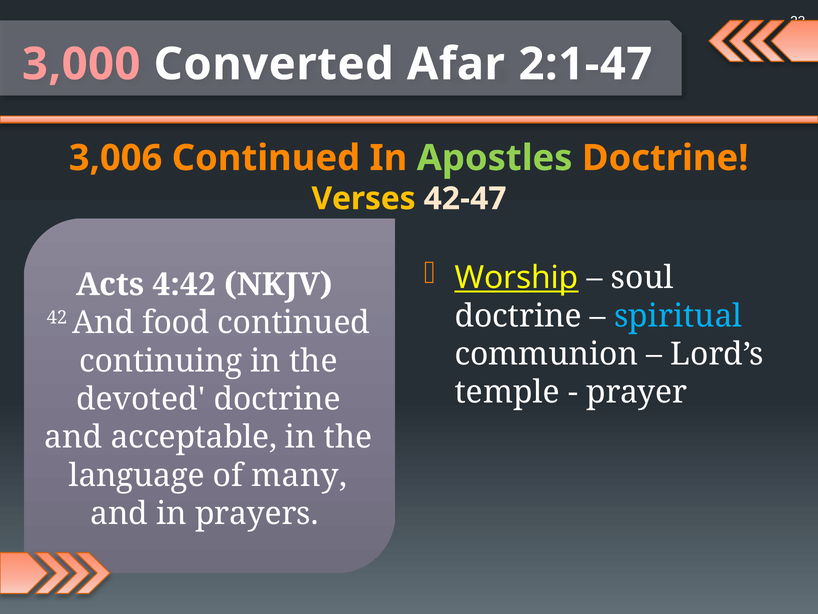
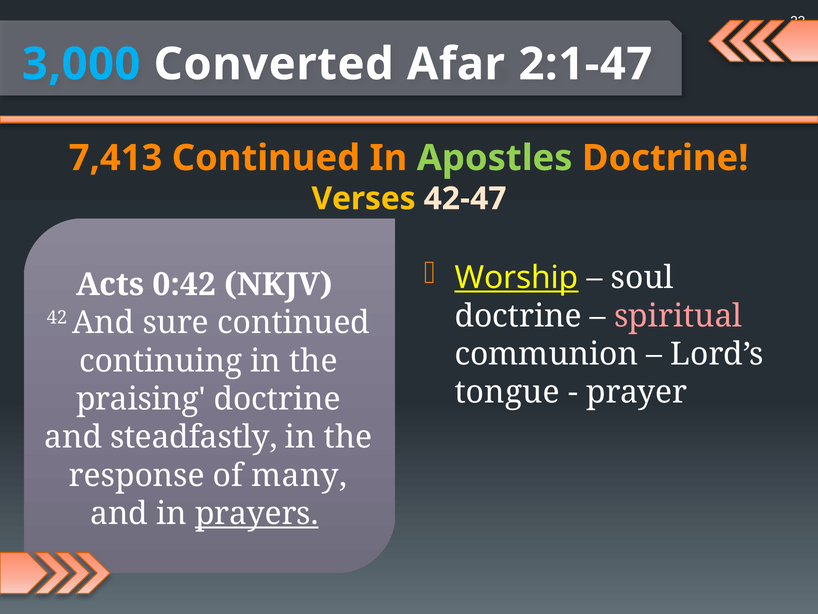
3,000 colour: pink -> light blue
3,006: 3,006 -> 7,413
4:42: 4:42 -> 0:42
spiritual colour: light blue -> pink
food: food -> sure
temple: temple -> tongue
devoted: devoted -> praising
acceptable: acceptable -> steadfastly
language: language -> response
prayers underline: none -> present
